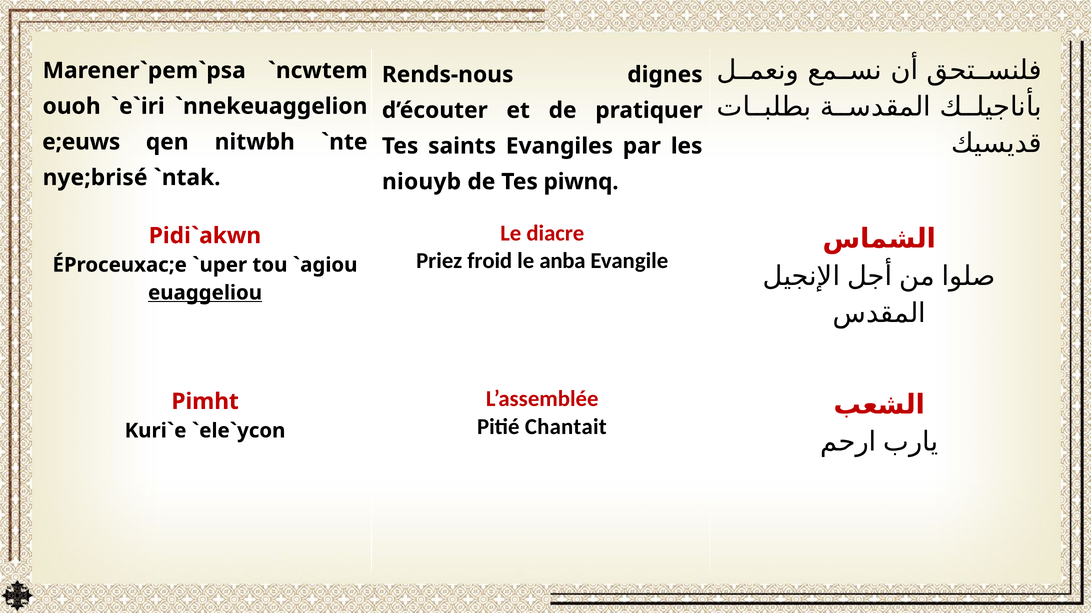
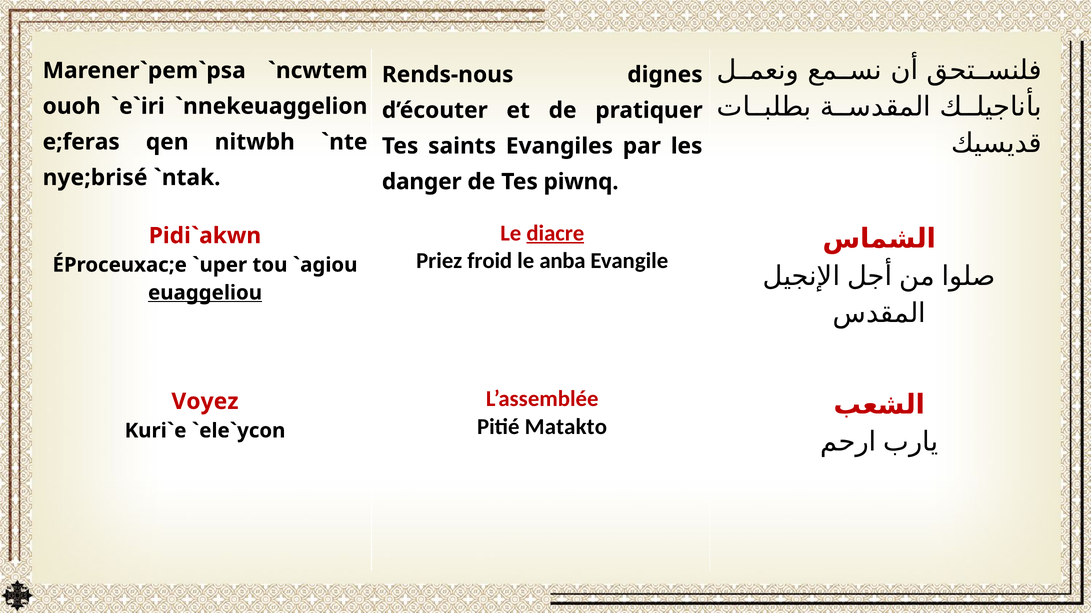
e;euws: e;euws -> e;feras
niouyb: niouyb -> danger
diacre underline: none -> present
Pimht: Pimht -> Voyez
Chantait: Chantait -> Matakto
